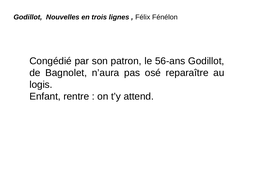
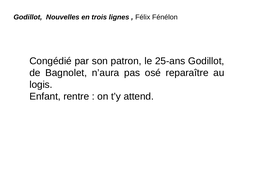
56-ans: 56-ans -> 25-ans
